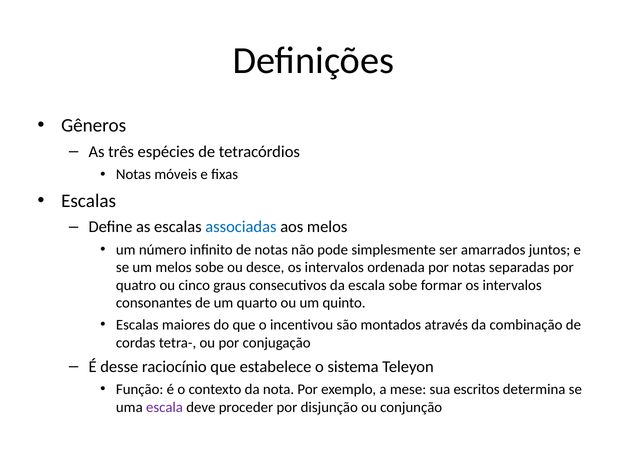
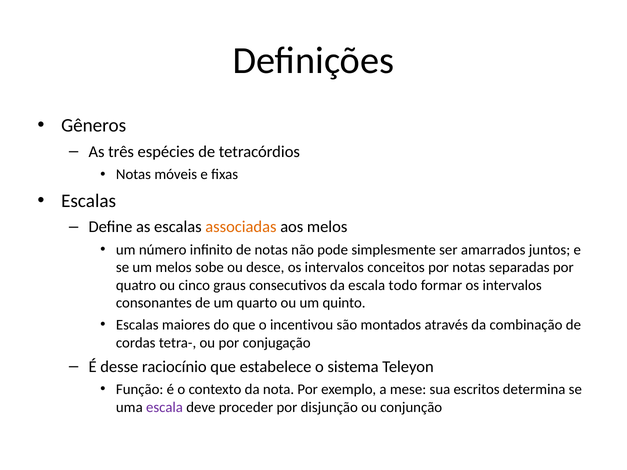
associadas colour: blue -> orange
ordenada: ordenada -> conceitos
escala sobe: sobe -> todo
